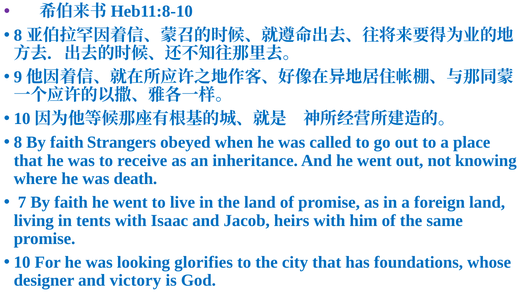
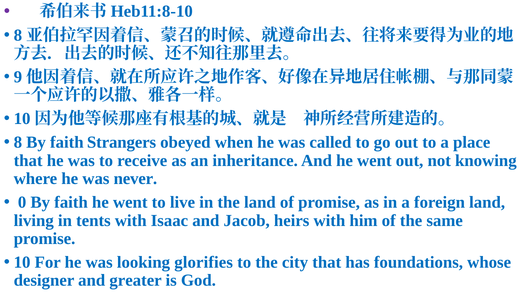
death: death -> never
7: 7 -> 0
victory: victory -> greater
